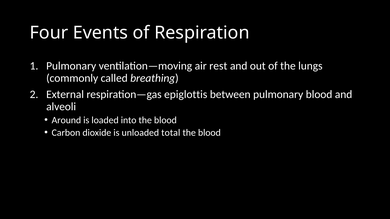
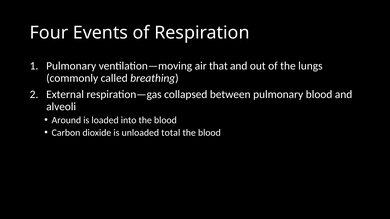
rest: rest -> that
epiglottis: epiglottis -> collapsed
